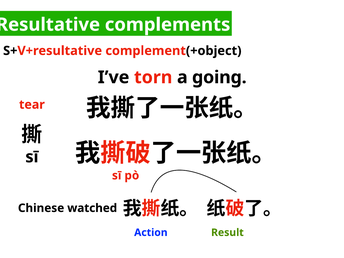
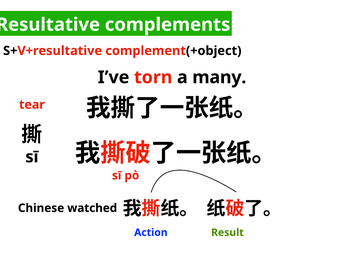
going: going -> many
